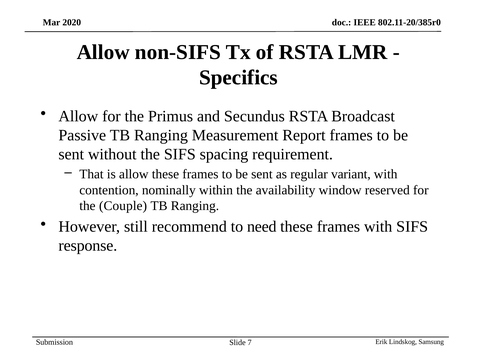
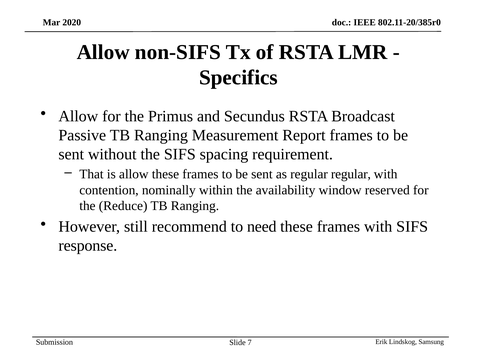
regular variant: variant -> regular
Couple: Couple -> Reduce
